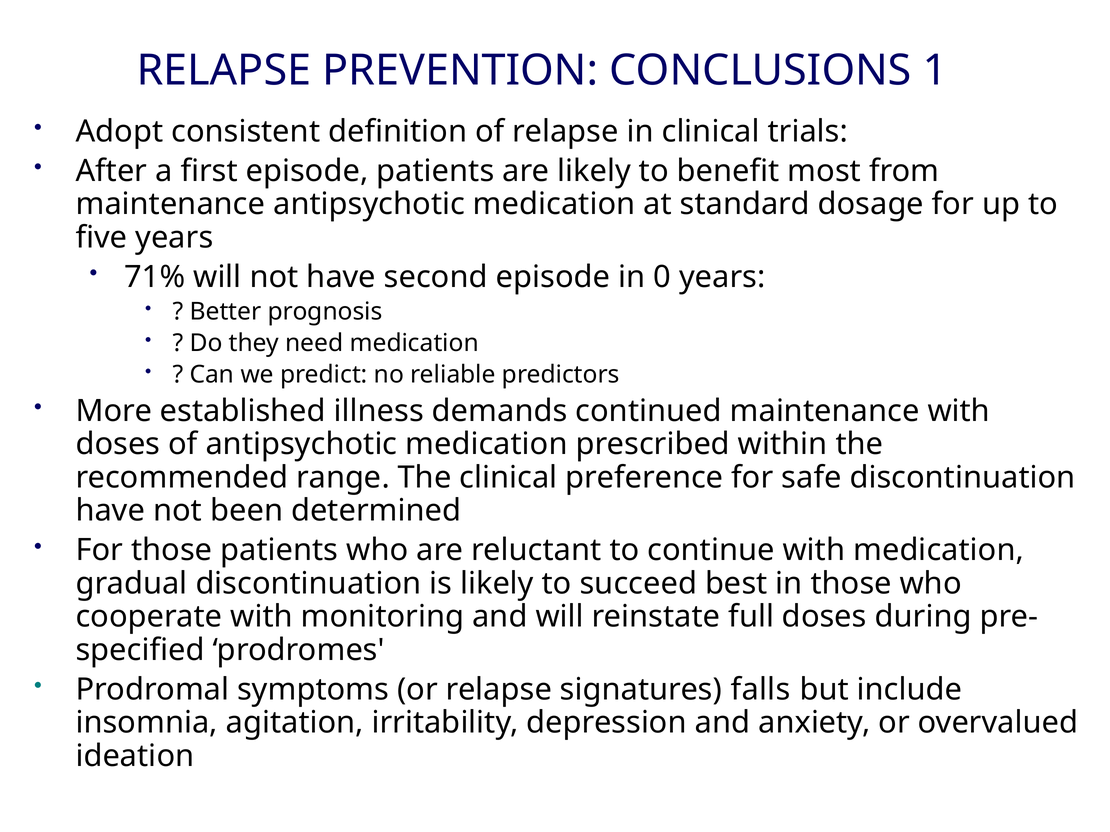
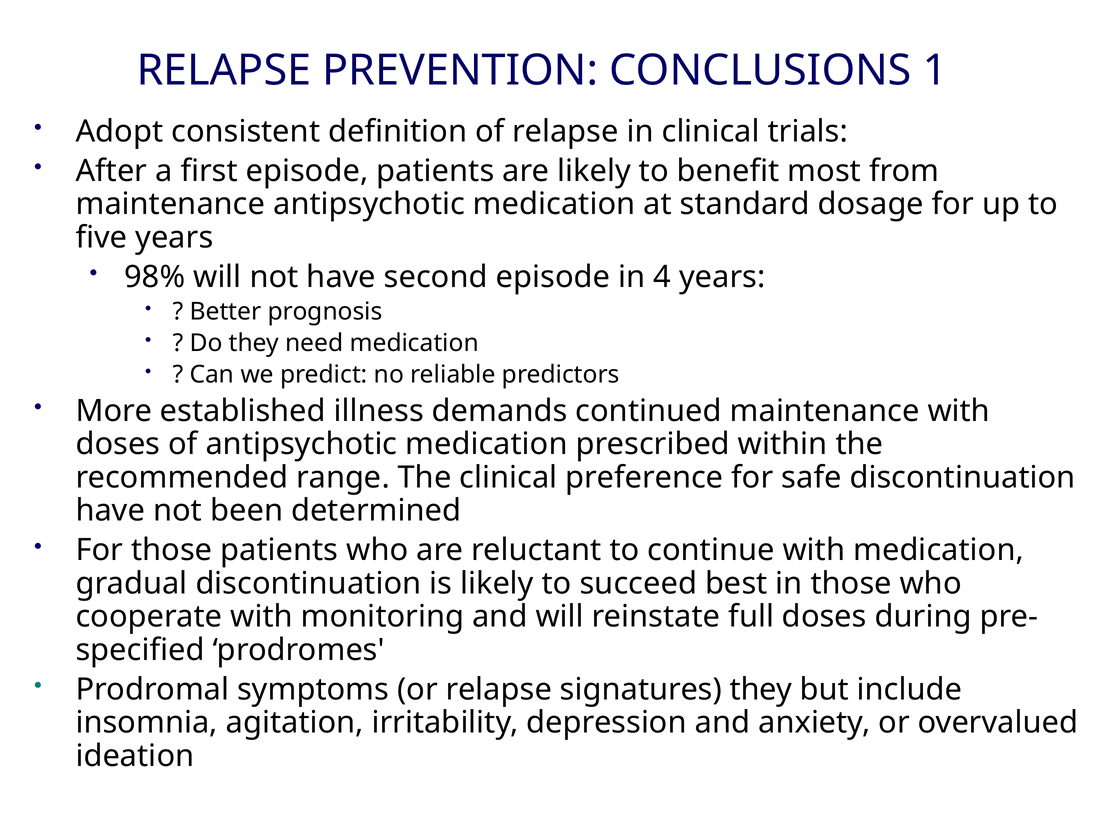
71%: 71% -> 98%
0: 0 -> 4
signatures falls: falls -> they
